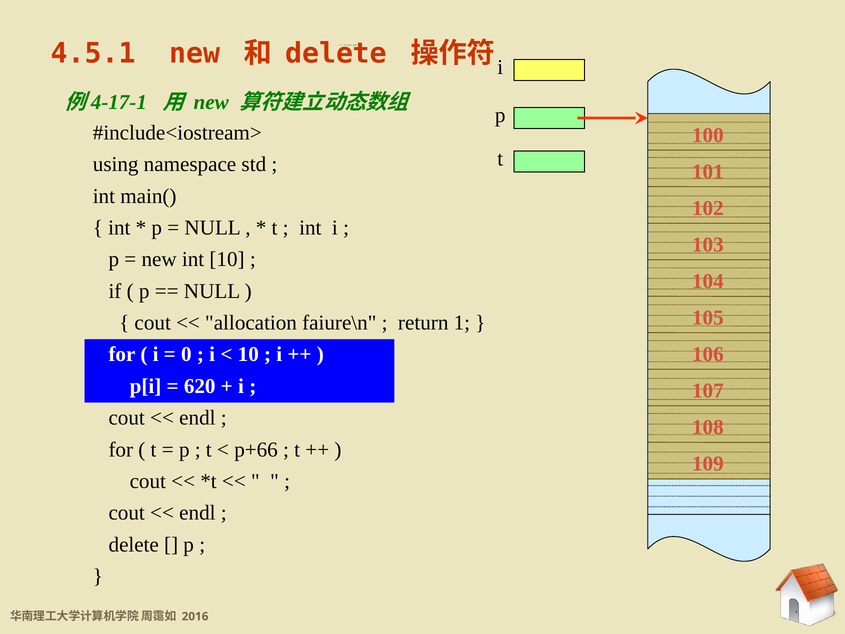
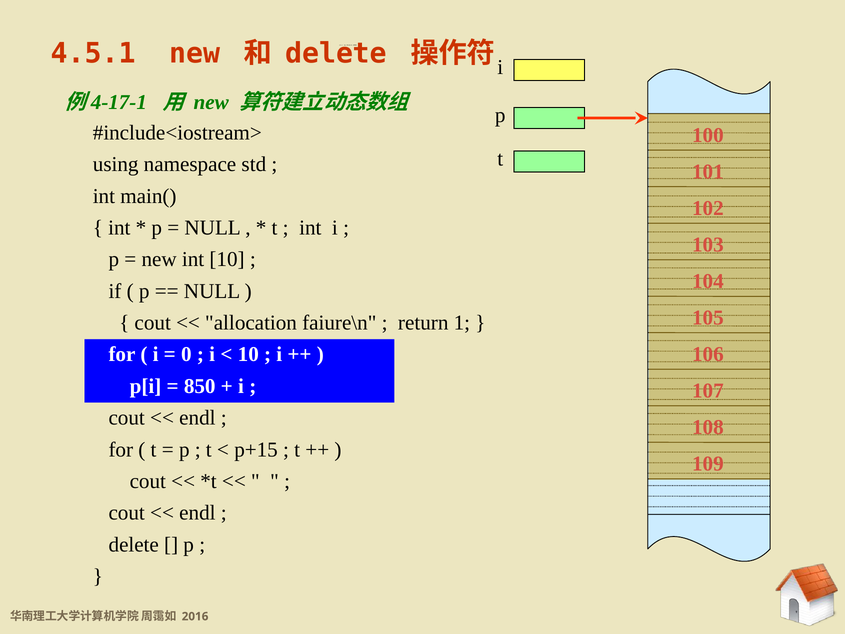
620: 620 -> 850
p+66: p+66 -> p+15
